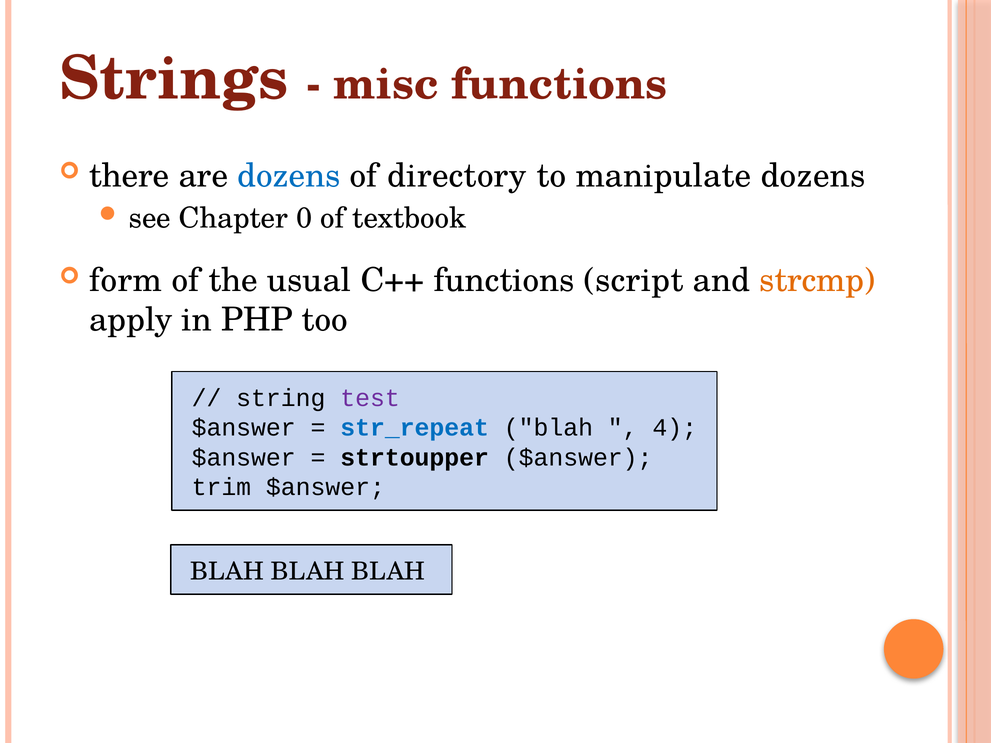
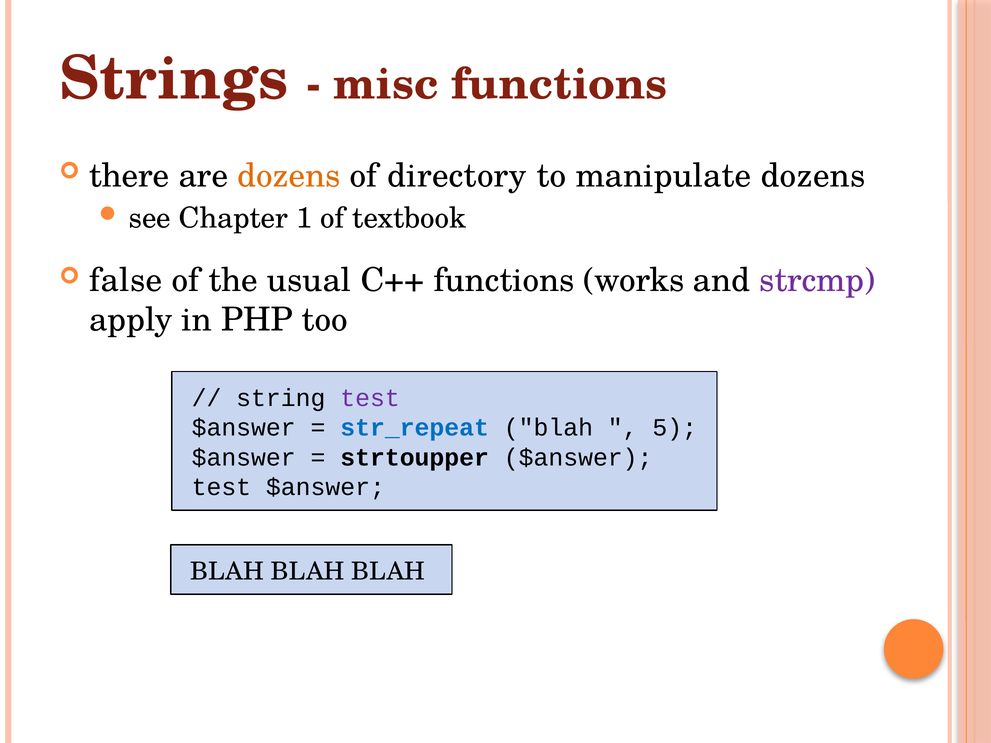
dozens at (289, 176) colour: blue -> orange
0: 0 -> 1
form: form -> false
script: script -> works
strcmp colour: orange -> purple
4: 4 -> 5
trim at (221, 487): trim -> test
